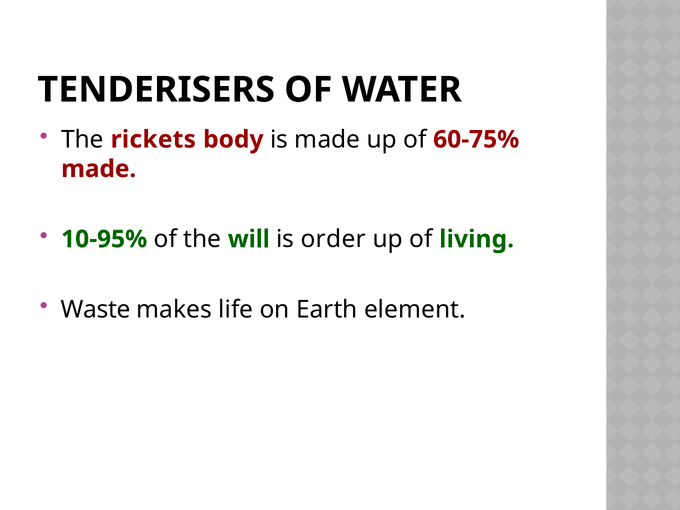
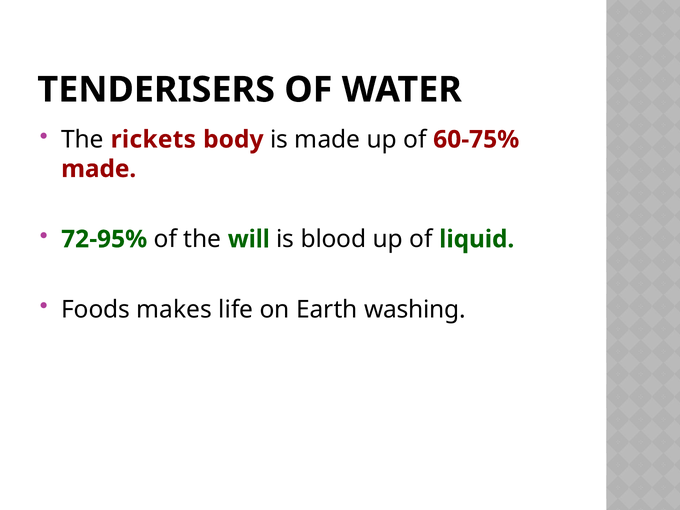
10-95%: 10-95% -> 72-95%
order: order -> blood
living: living -> liquid
Waste: Waste -> Foods
element: element -> washing
